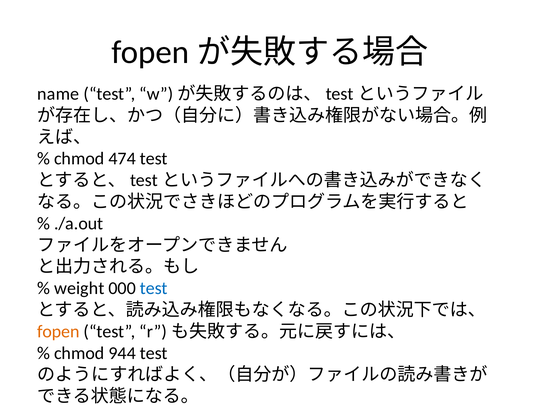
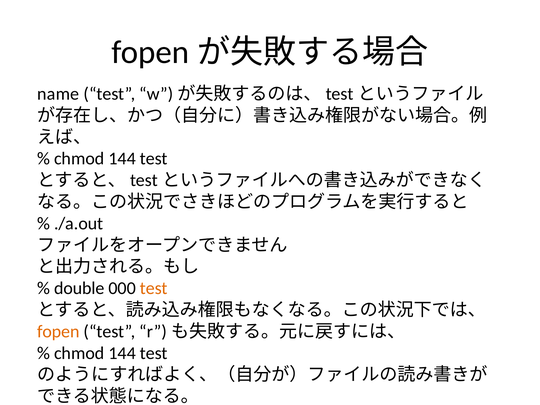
474 at (122, 159): 474 -> 144
weight: weight -> double
test at (154, 288) colour: blue -> orange
944 at (122, 353): 944 -> 144
